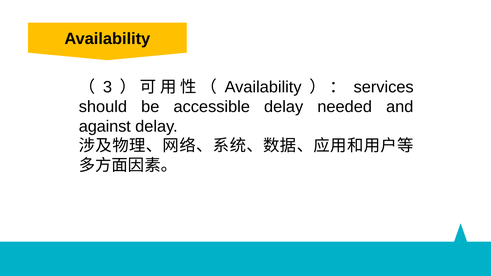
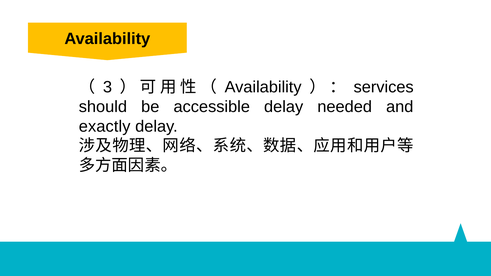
against: against -> exactly
